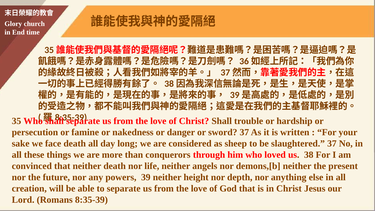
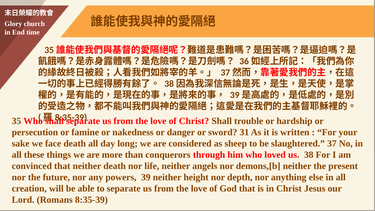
sword 37: 37 -> 31
